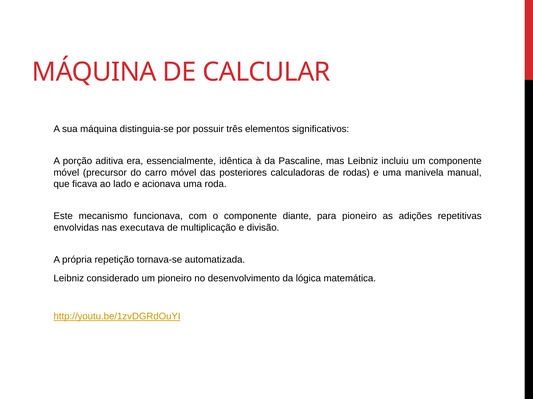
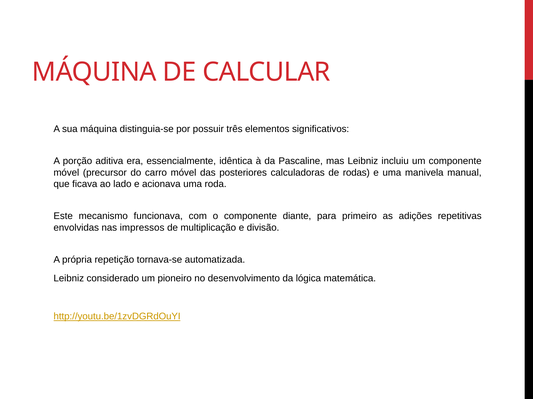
para pioneiro: pioneiro -> primeiro
executava: executava -> impressos
